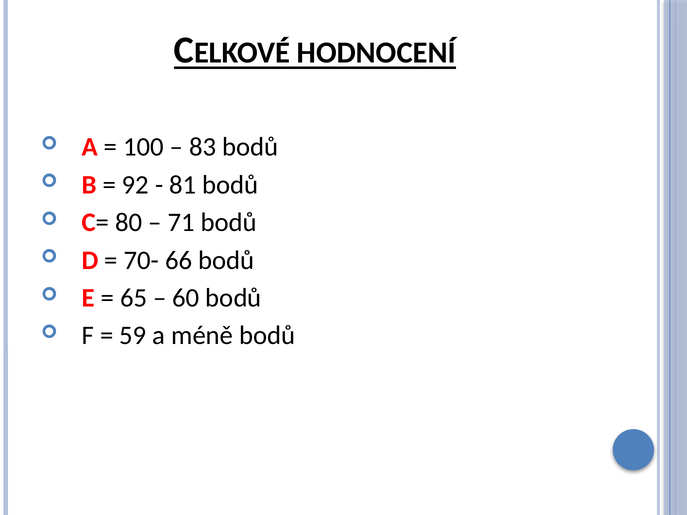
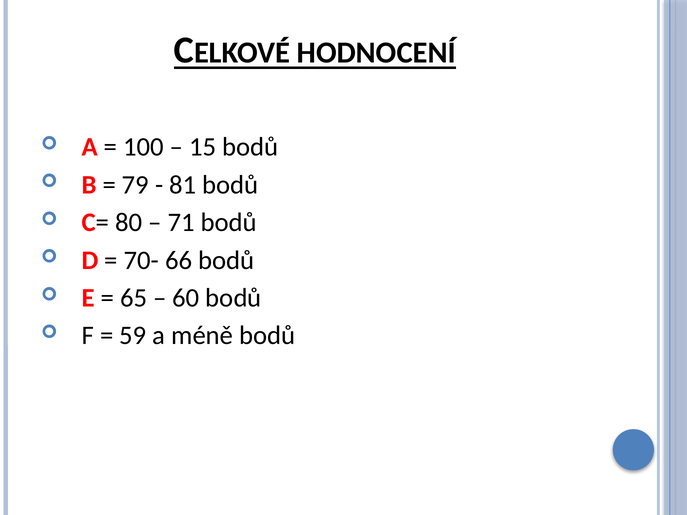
83: 83 -> 15
92: 92 -> 79
